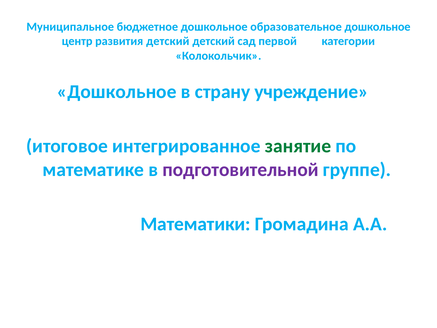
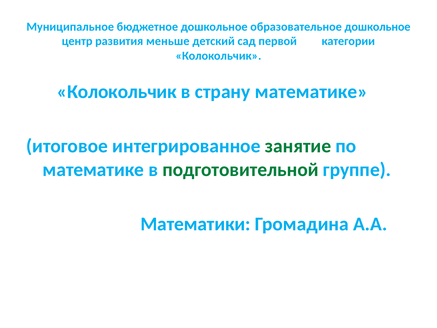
развития детский: детский -> меньше
Дошкольное at (117, 92): Дошкольное -> Колокольчик
страну учреждение: учреждение -> математике
подготовительной colour: purple -> green
